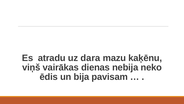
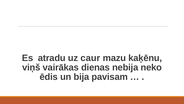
dara: dara -> caur
